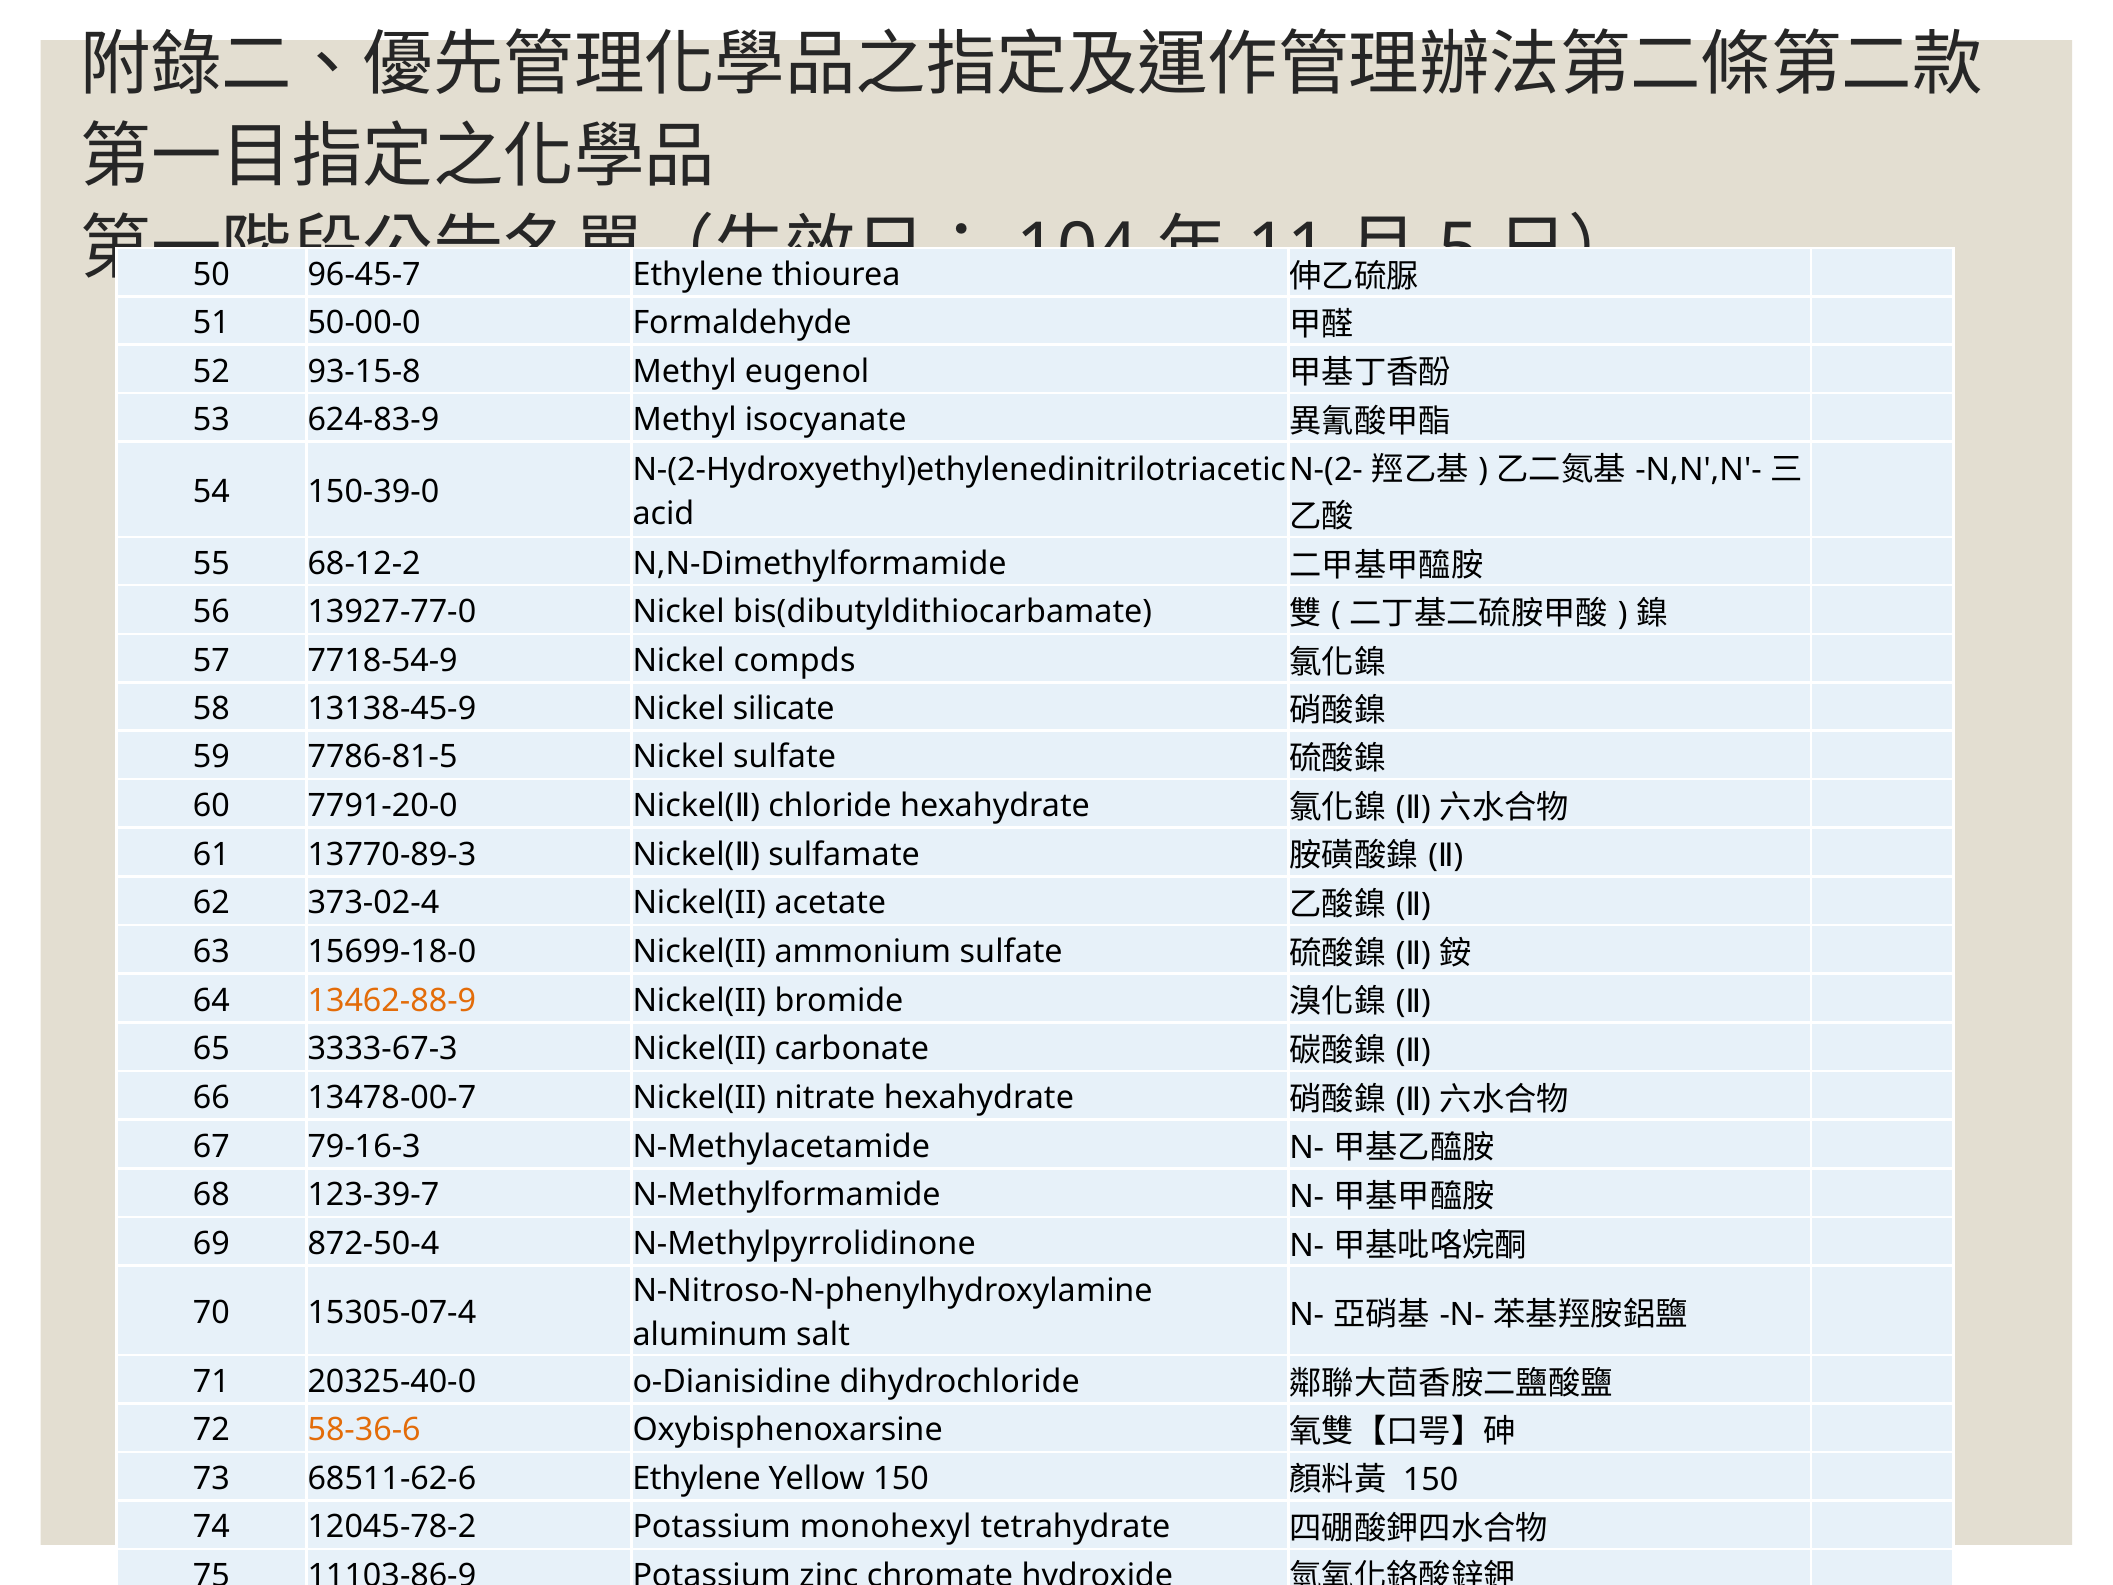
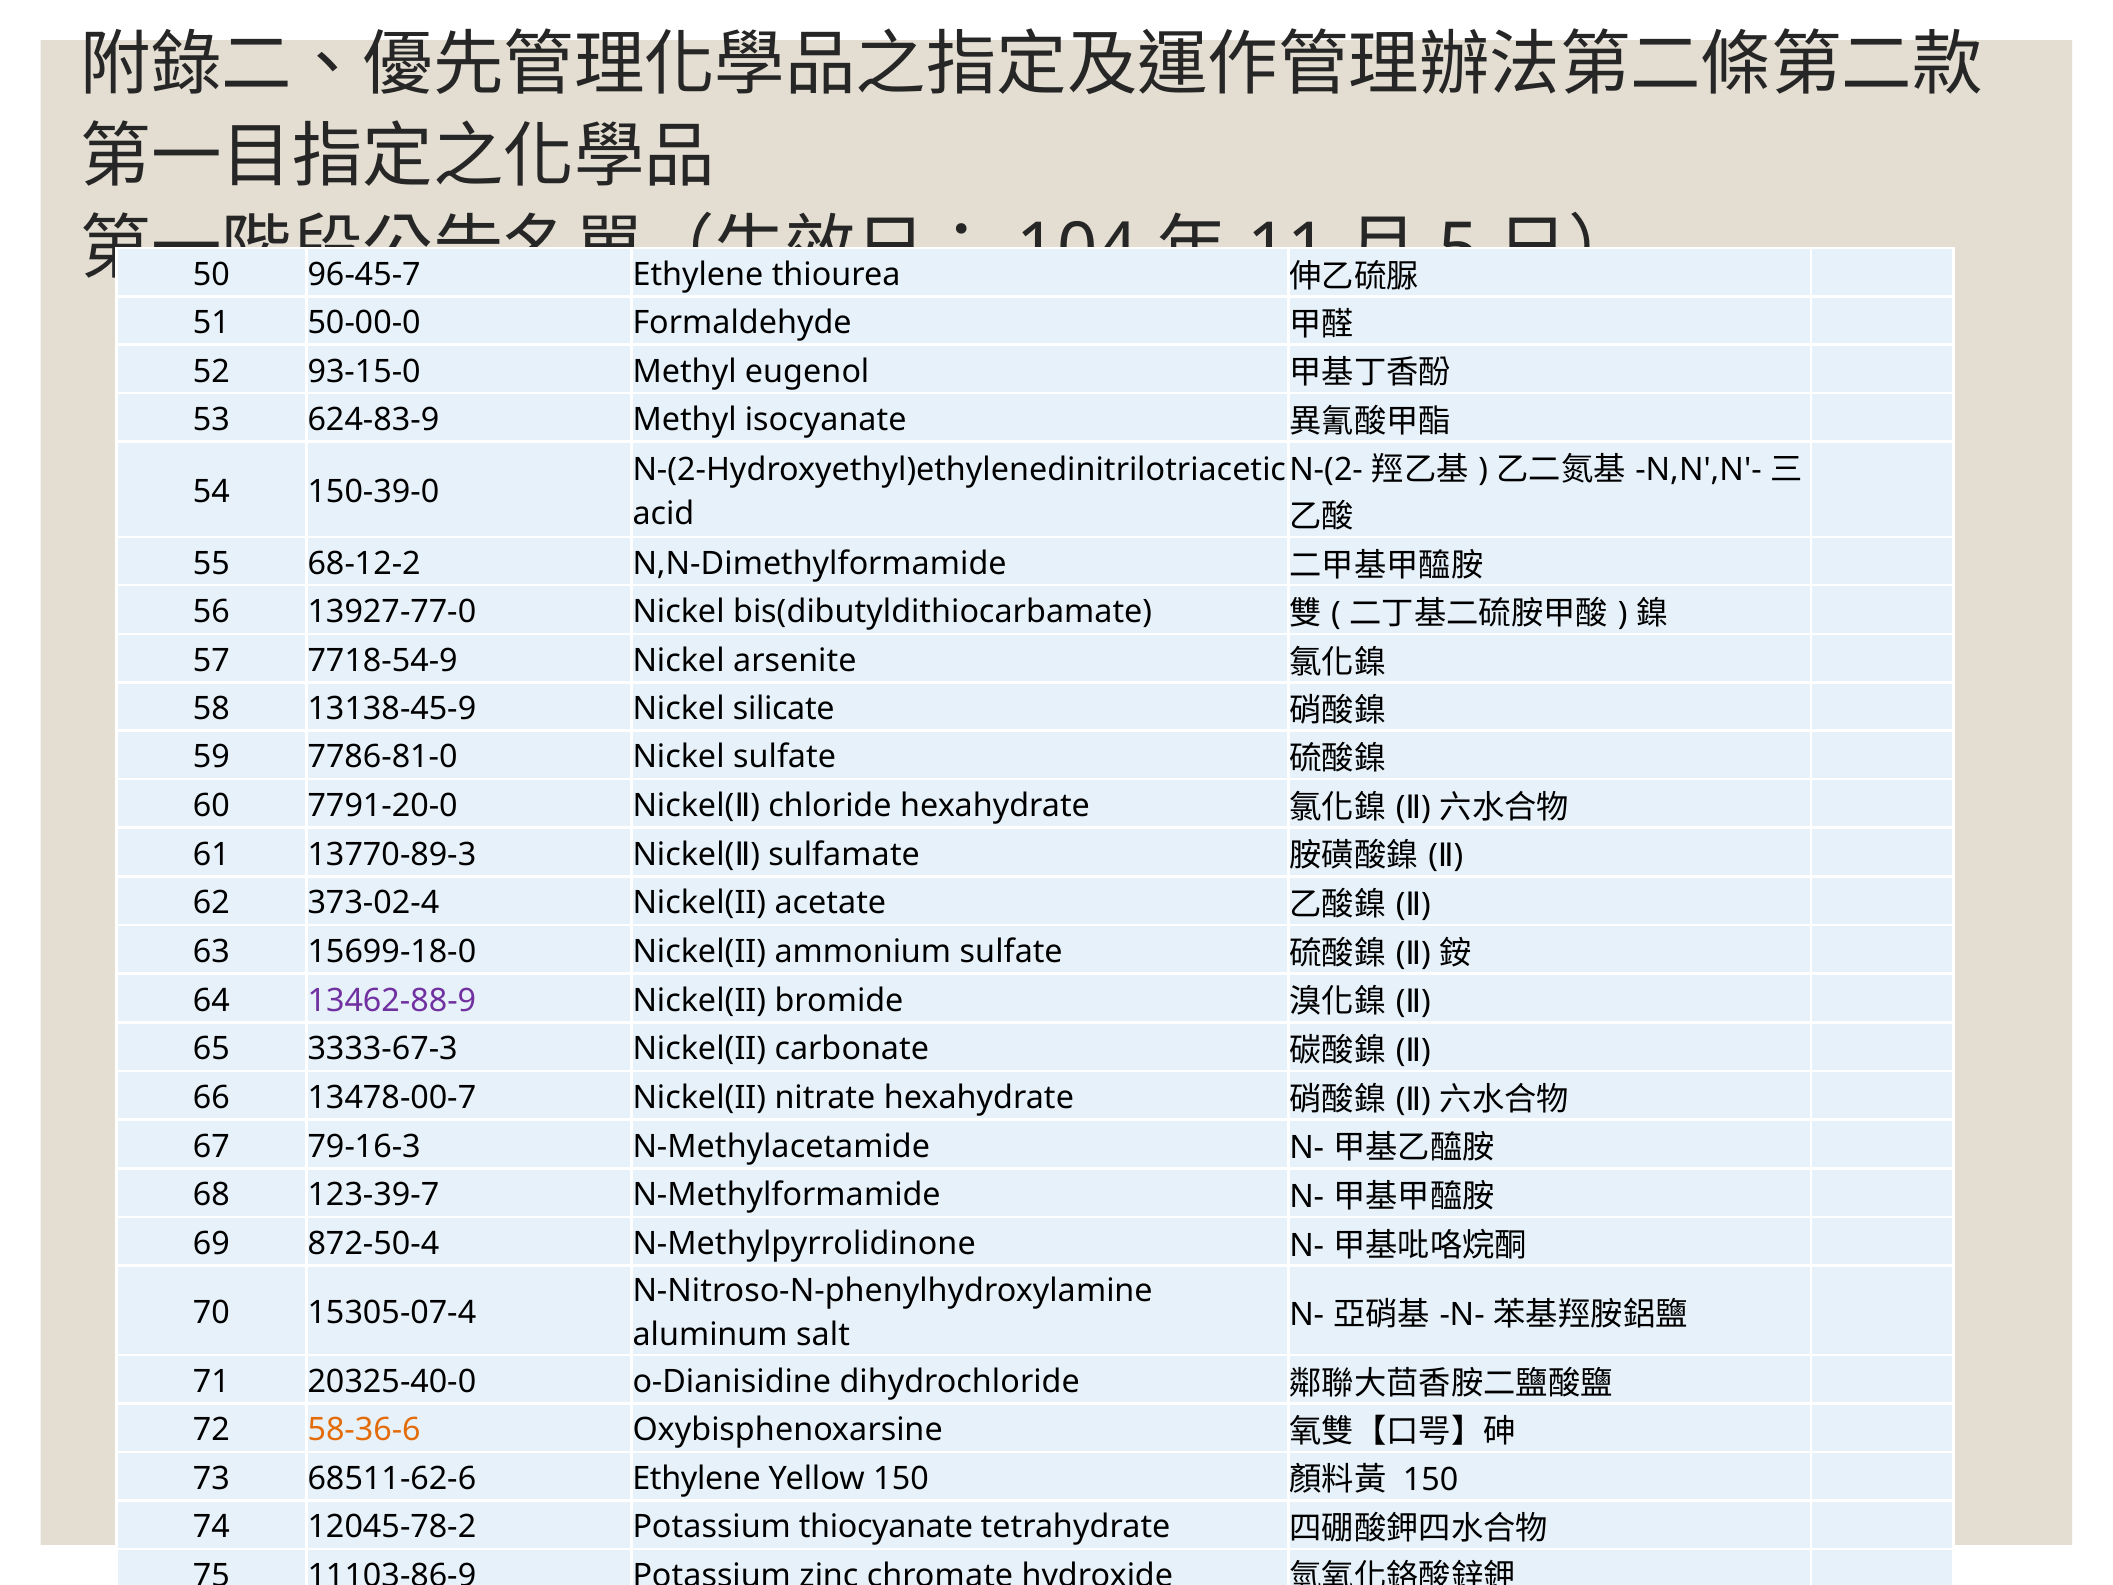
93-15-8: 93-15-8 -> 93-15-0
compds: compds -> arsenite
7786-81-5: 7786-81-5 -> 7786-81-0
13462-88-9 colour: orange -> purple
monohexyl: monohexyl -> thiocyanate
